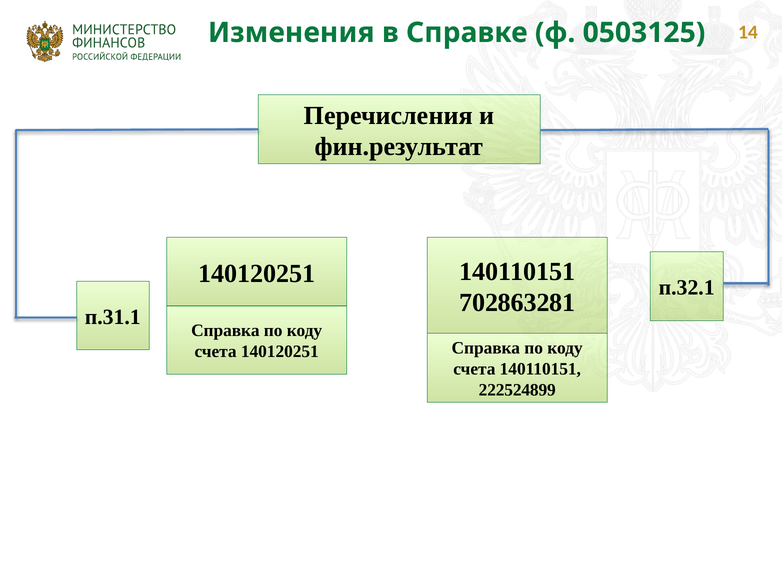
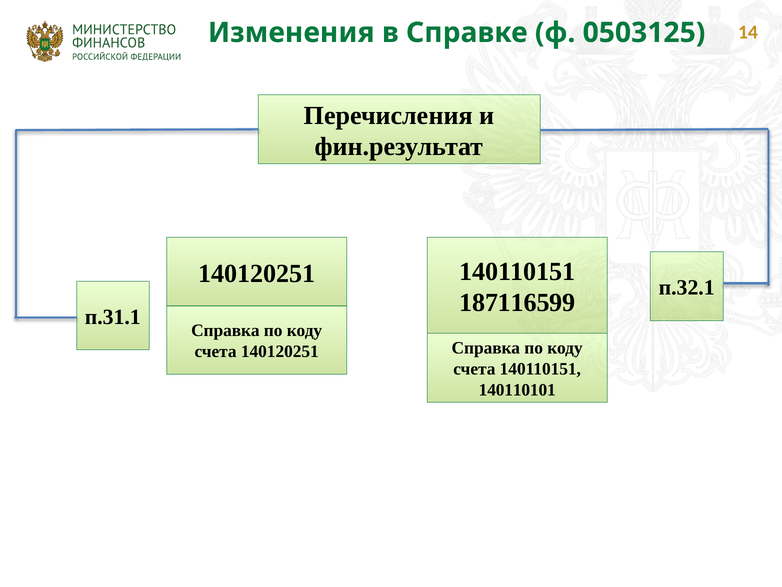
702863281: 702863281 -> 187116599
222524899: 222524899 -> 140110101
